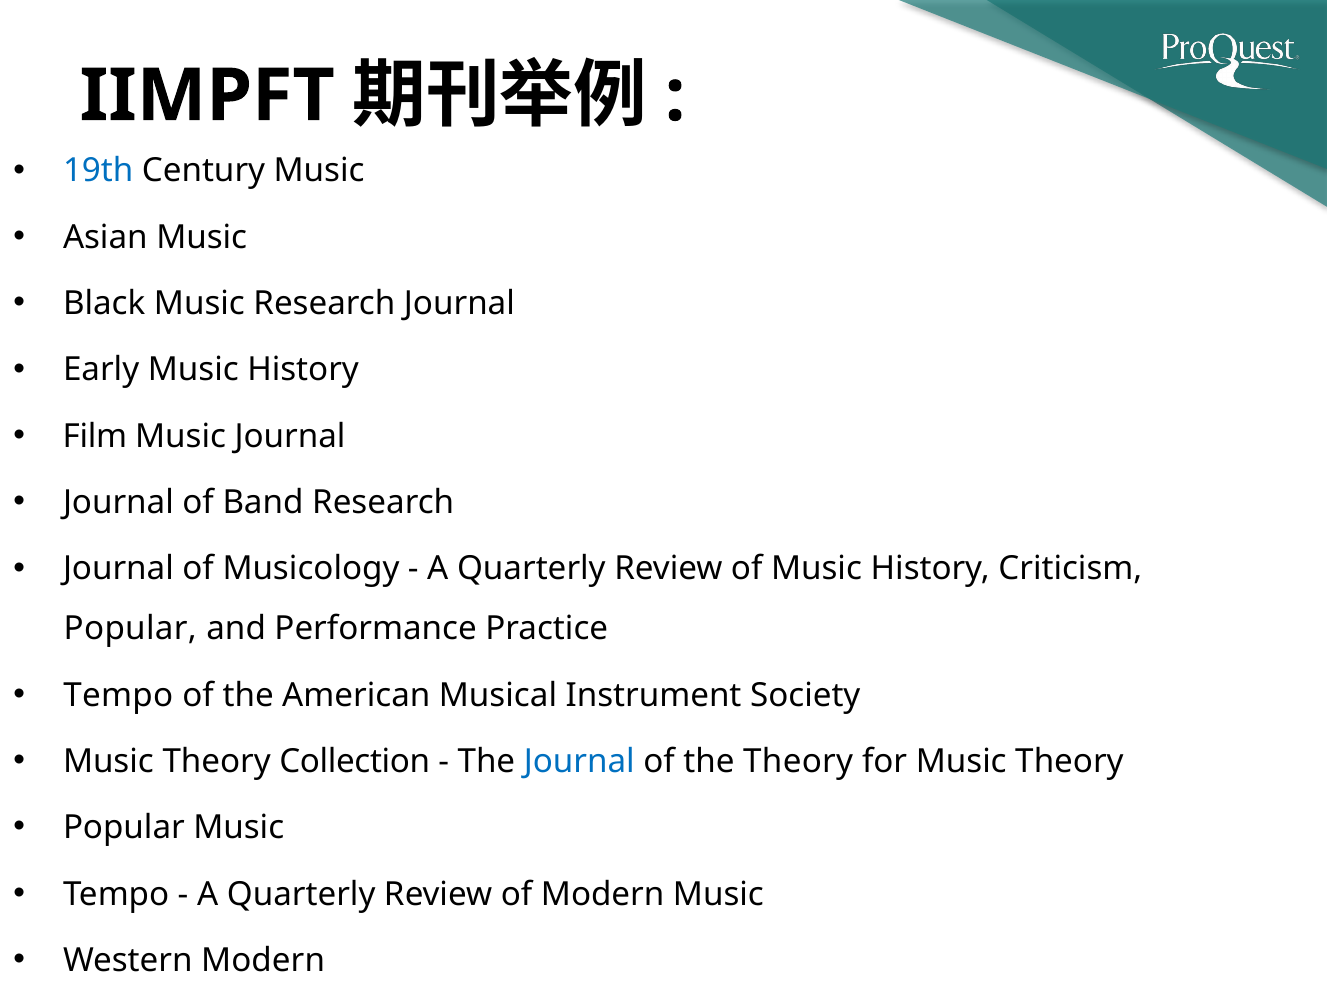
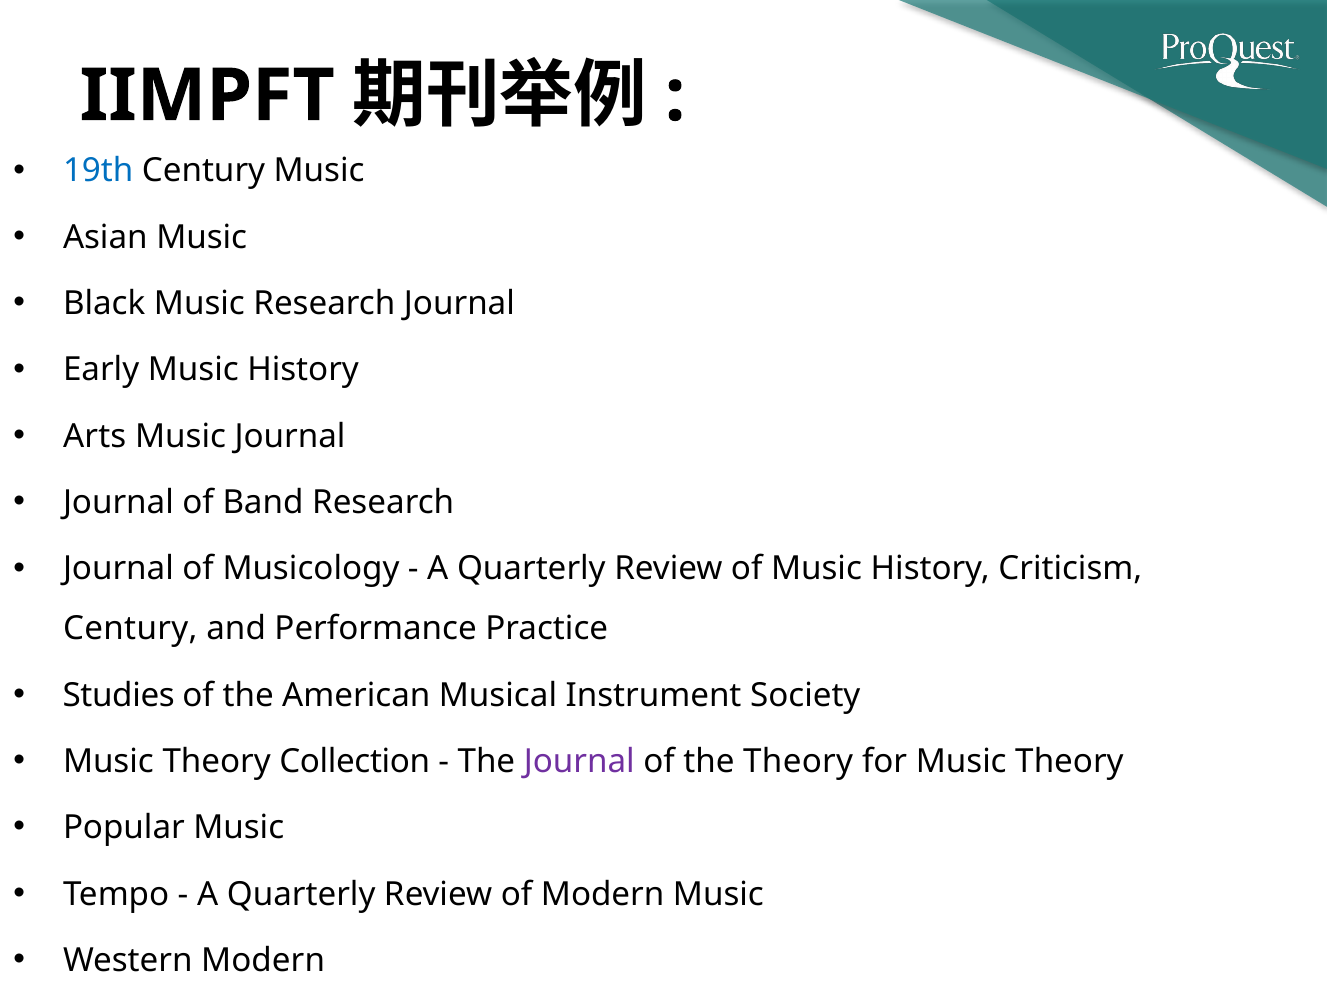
Film: Film -> Arts
Popular at (130, 629): Popular -> Century
Tempo at (118, 695): Tempo -> Studies
Journal at (579, 762) colour: blue -> purple
